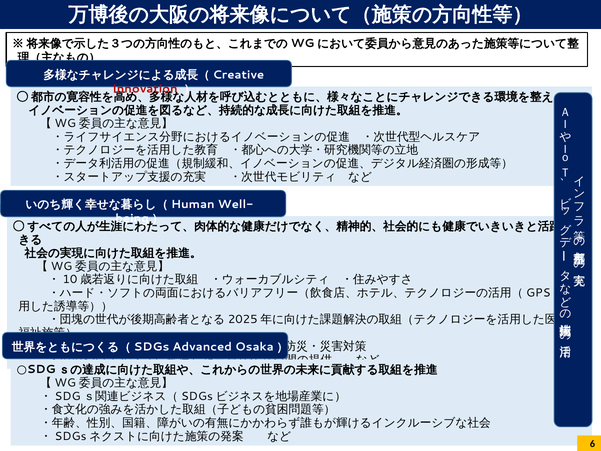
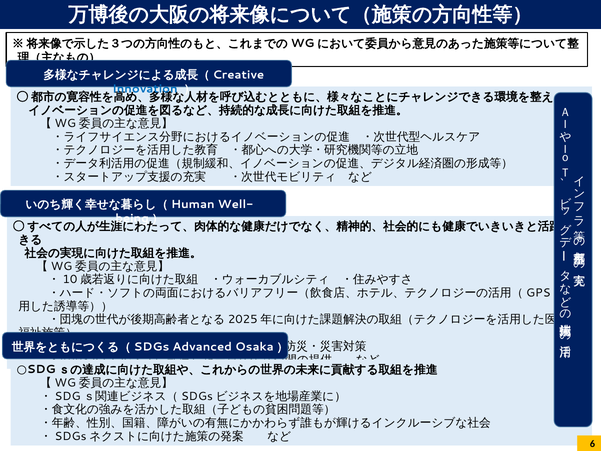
Innovation colour: red -> blue
